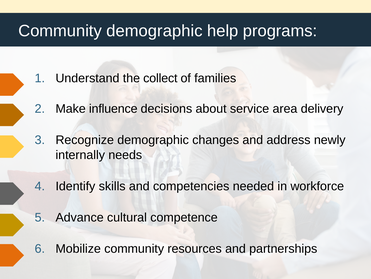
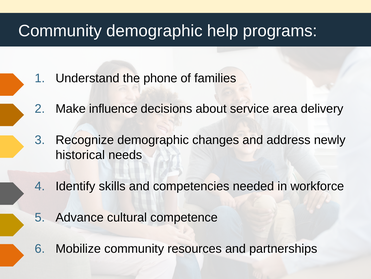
collect: collect -> phone
internally: internally -> historical
